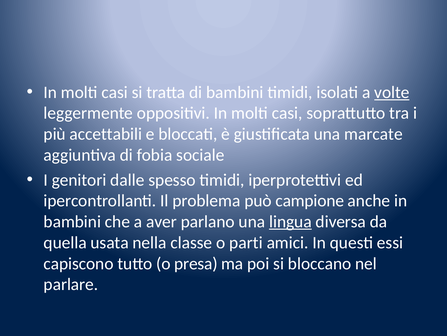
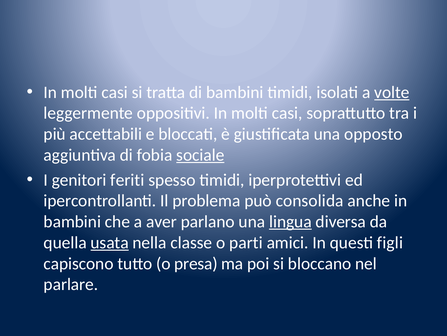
marcate: marcate -> opposto
sociale underline: none -> present
dalle: dalle -> feriti
campione: campione -> consolida
usata underline: none -> present
essi: essi -> figli
